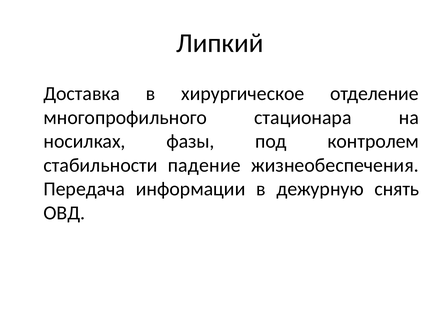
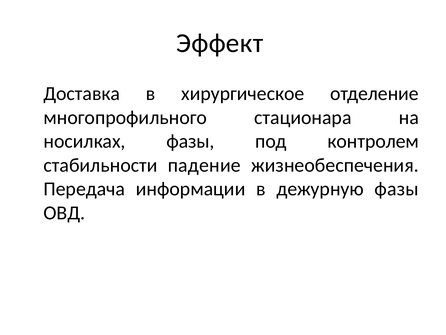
Липкий: Липкий -> Эффект
дежурную снять: снять -> фазы
